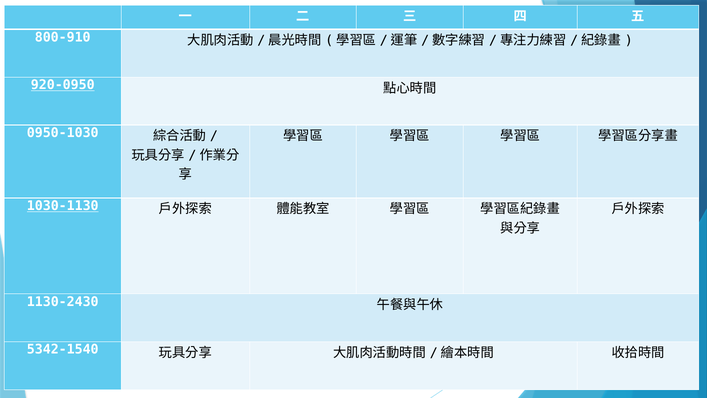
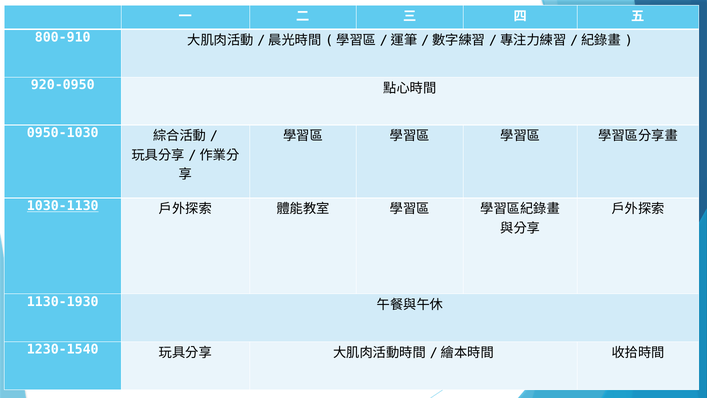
920-0950 underline: present -> none
1130-2430: 1130-2430 -> 1130-1930
5342-1540: 5342-1540 -> 1230-1540
